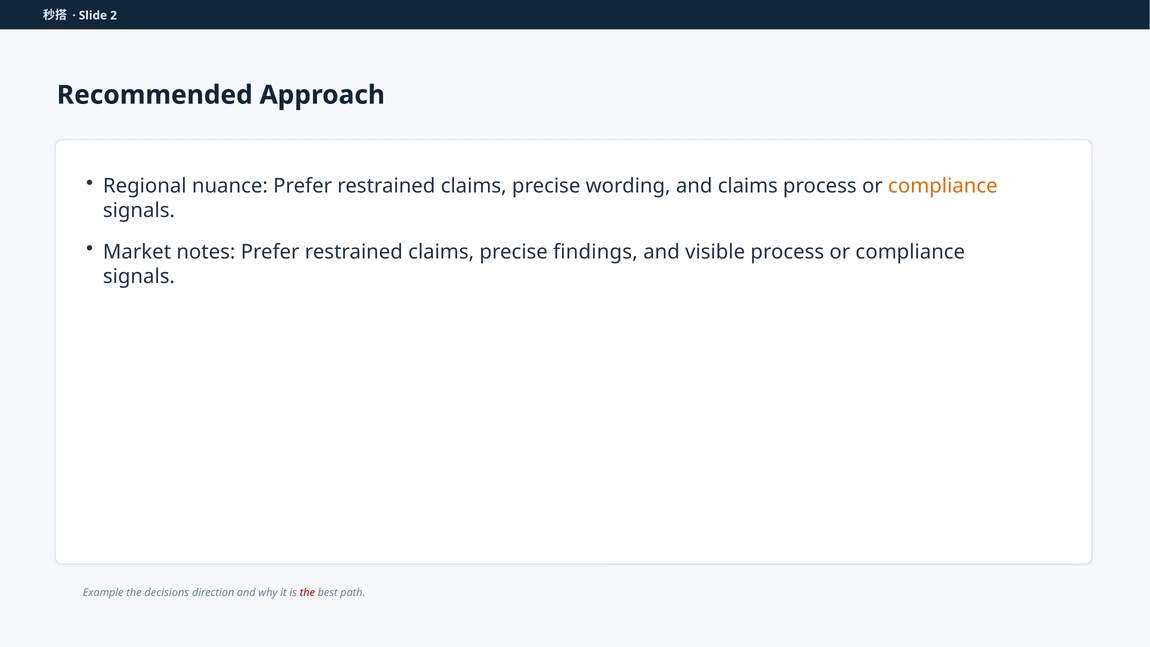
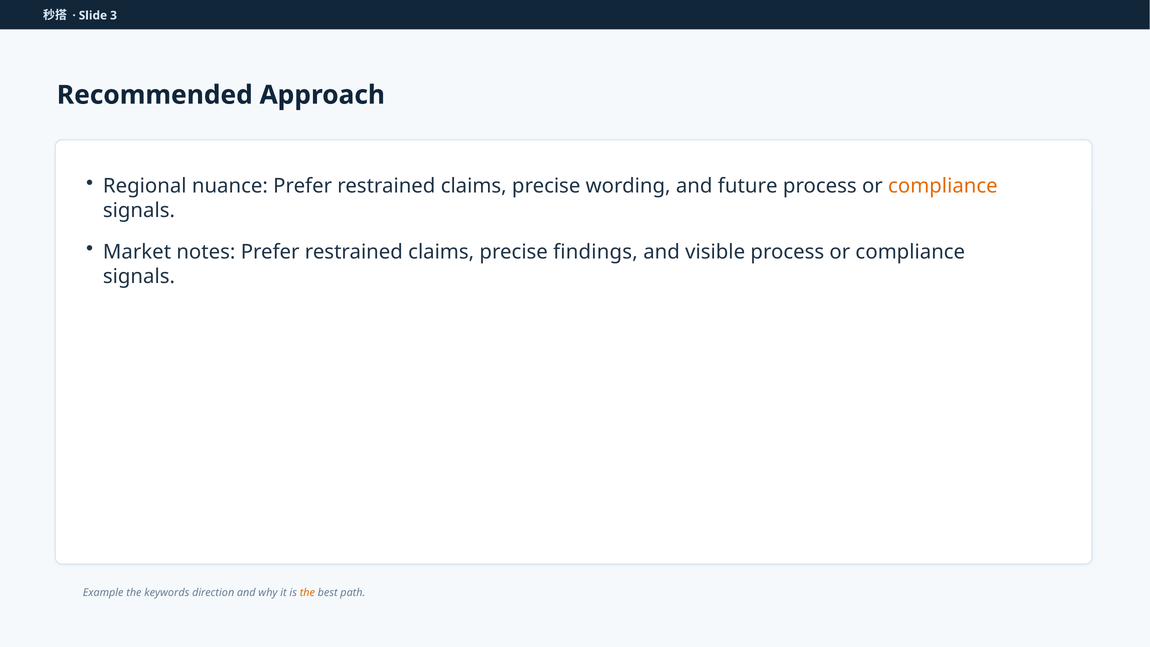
2: 2 -> 3
and claims: claims -> future
decisions: decisions -> keywords
the at (307, 592) colour: red -> orange
